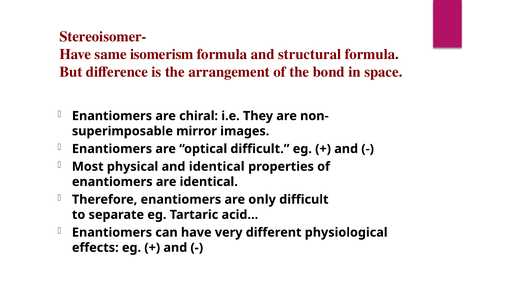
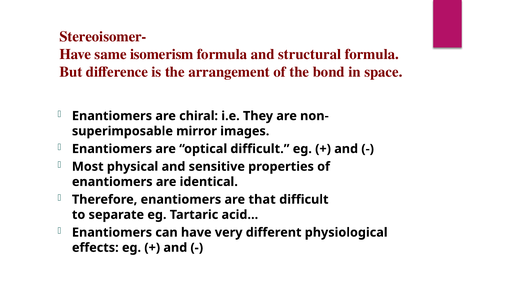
and identical: identical -> sensitive
only: only -> that
